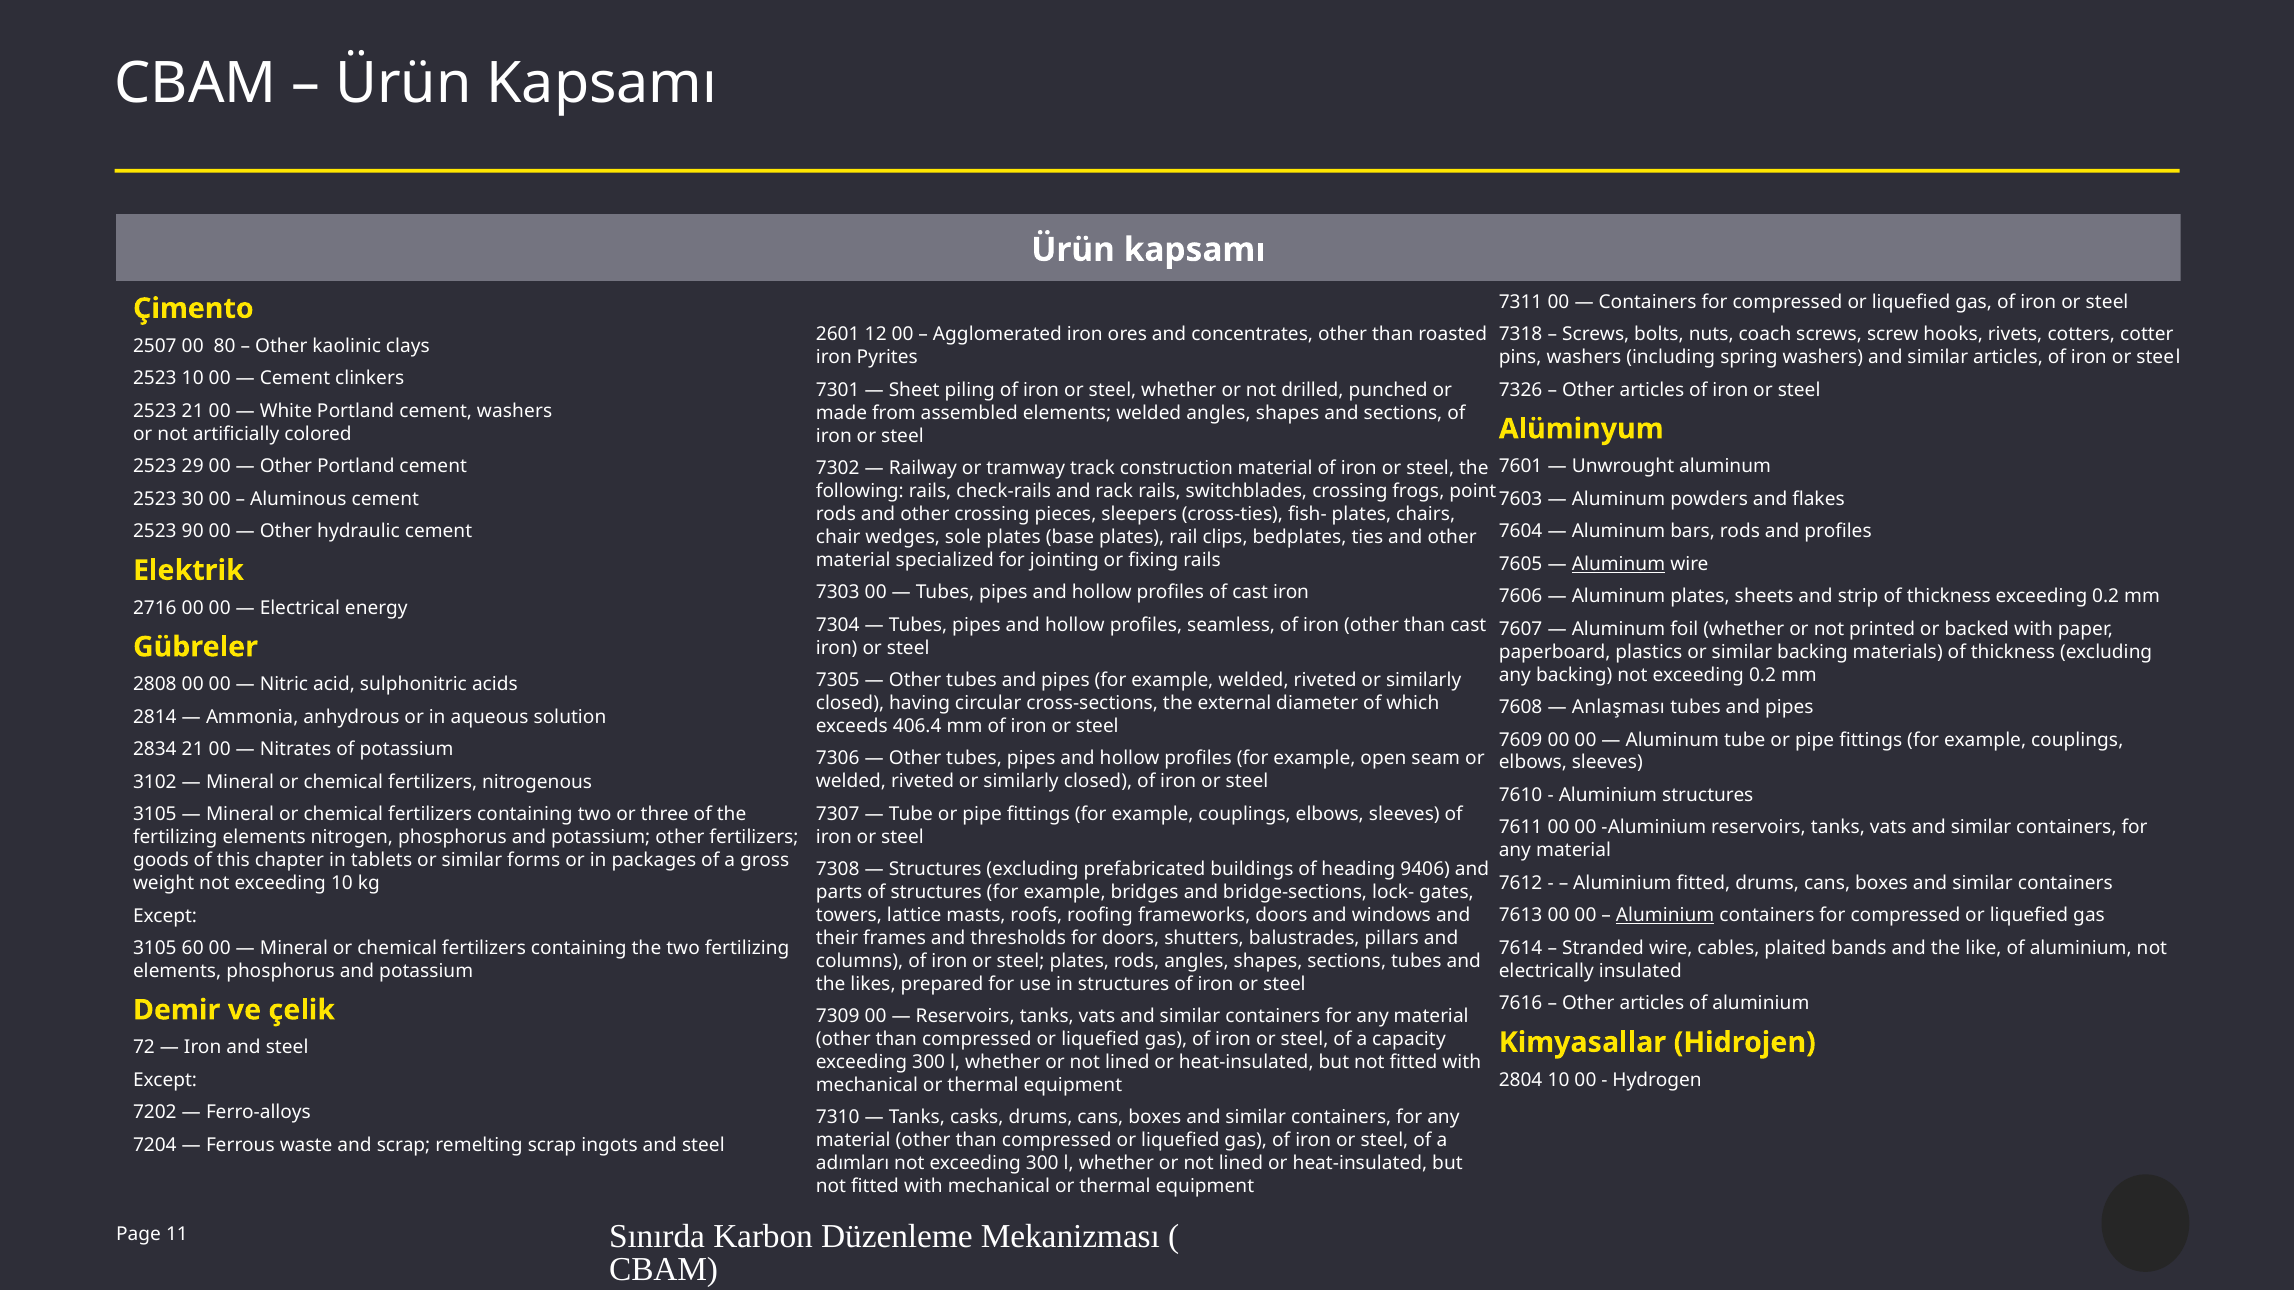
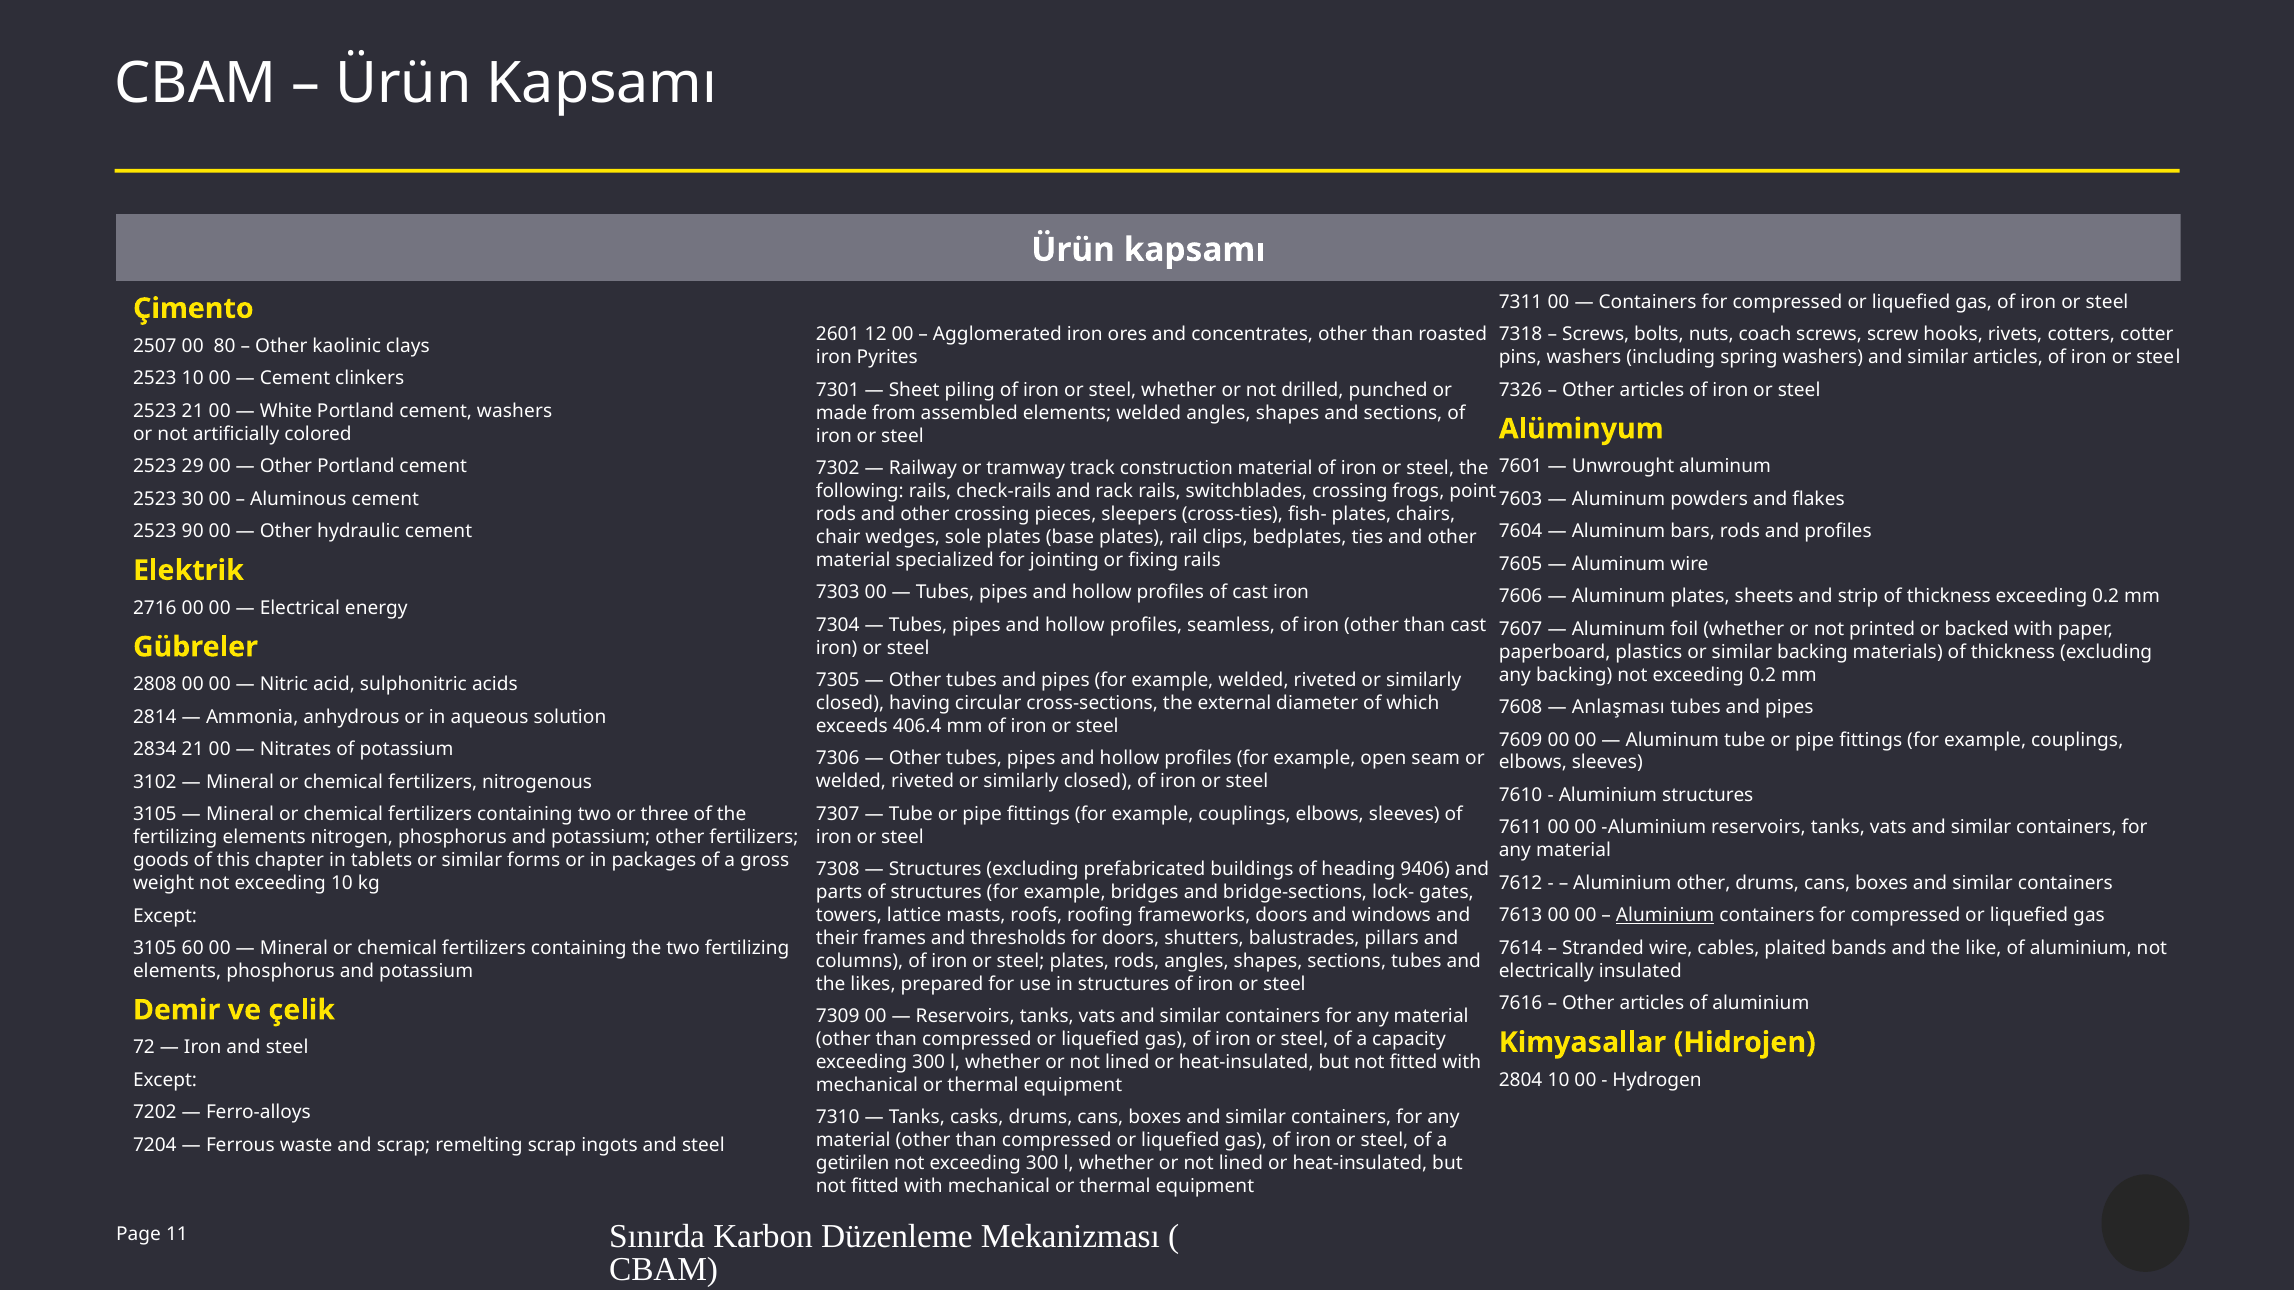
Aluminum at (1619, 564) underline: present -> none
Aluminium fitted: fitted -> other
adımları: adımları -> getirilen
